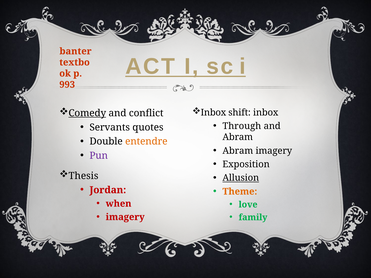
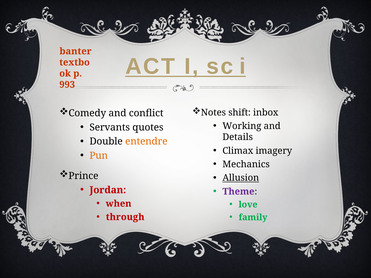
Inbox at (213, 113): Inbox -> Notes
Comedy underline: present -> none
Through: Through -> Working
Abram at (238, 137): Abram -> Details
Abram at (238, 151): Abram -> Climax
Pun colour: purple -> orange
Exposition: Exposition -> Mechanics
Thesis: Thesis -> Prince
Theme colour: orange -> purple
imagery at (125, 217): imagery -> through
